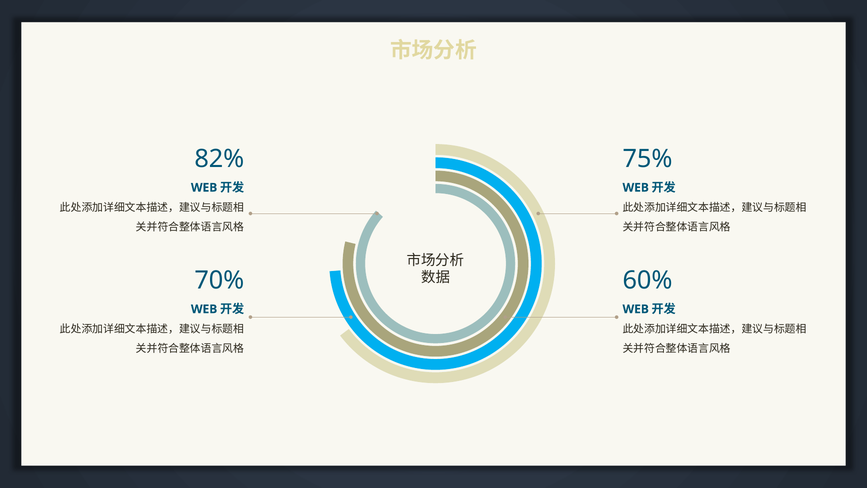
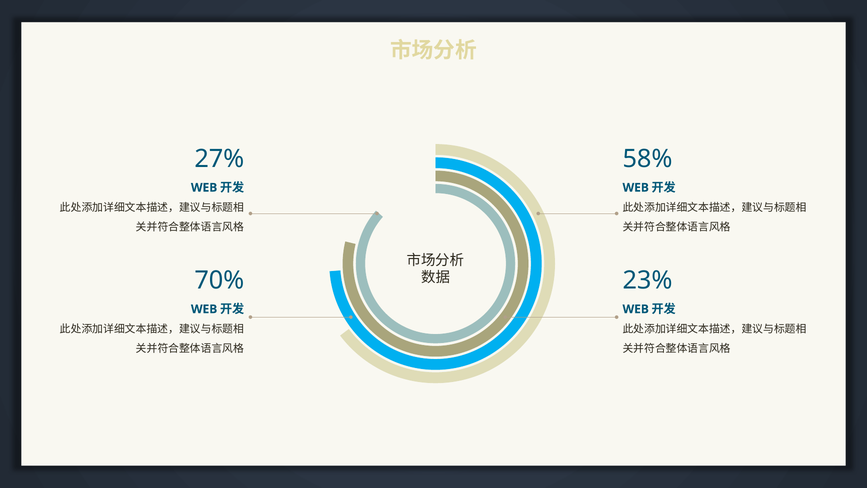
82%: 82% -> 27%
75%: 75% -> 58%
60%: 60% -> 23%
